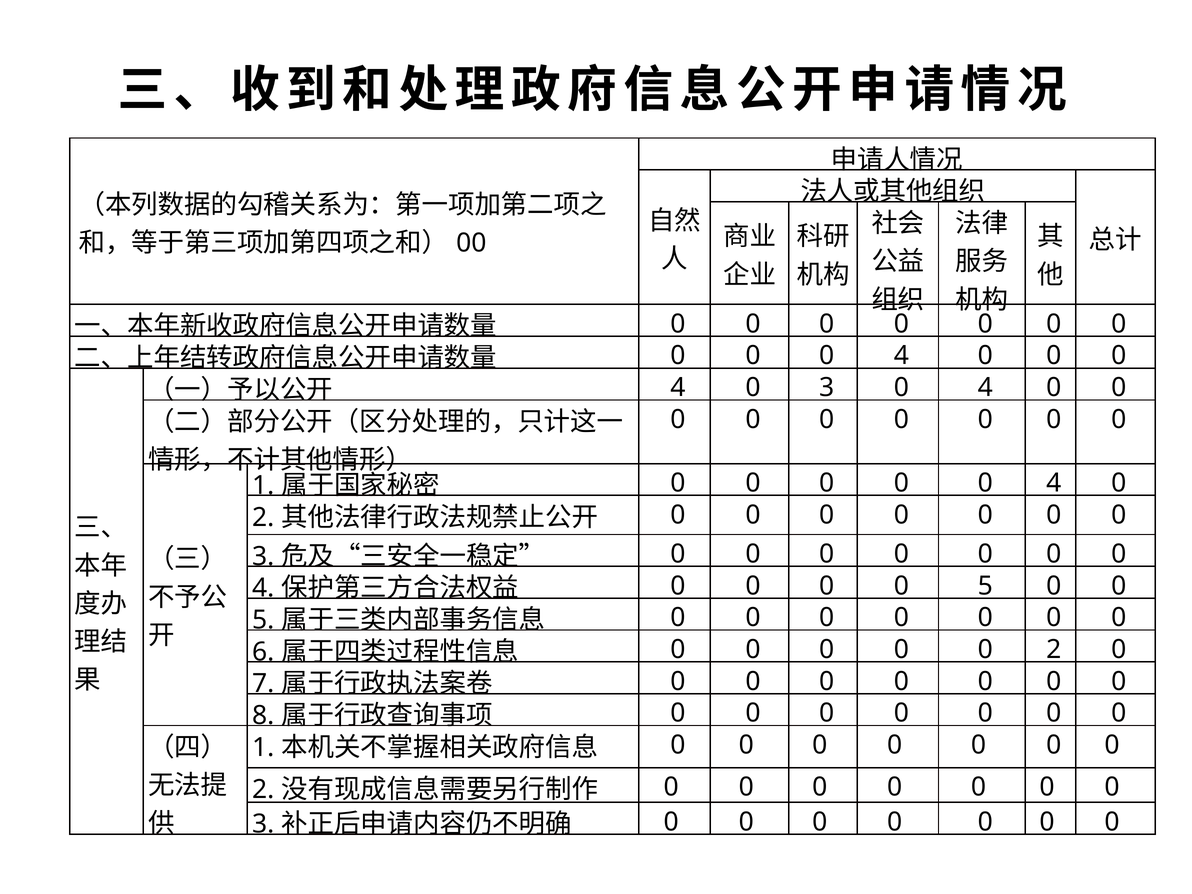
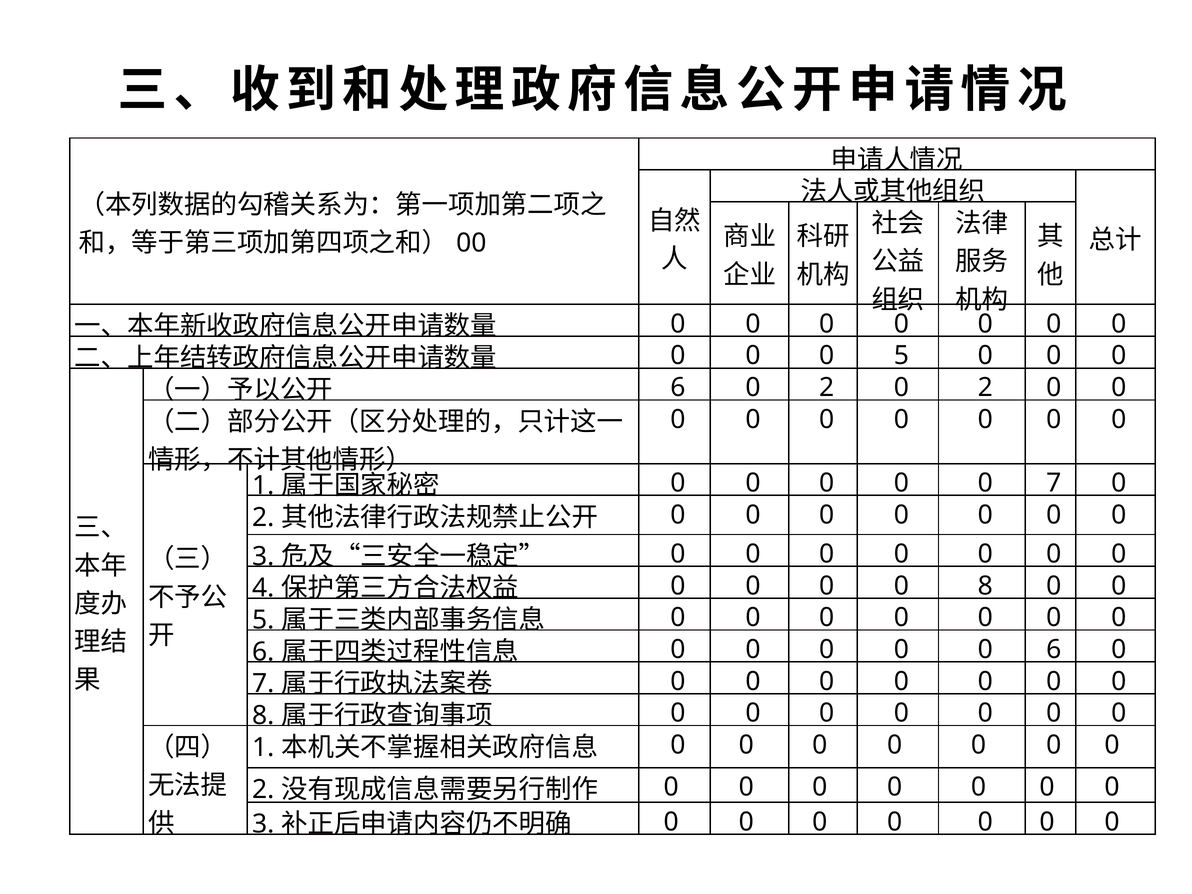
4 at (901, 356): 4 -> 5
4 at (678, 388): 4 -> 6
3 at (827, 388): 3 -> 2
4 at (985, 388): 4 -> 2
4 at (1054, 483): 4 -> 7
5 at (985, 586): 5 -> 8
2 at (1054, 649): 2 -> 6
